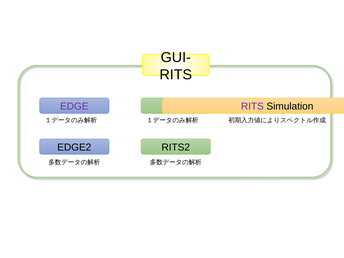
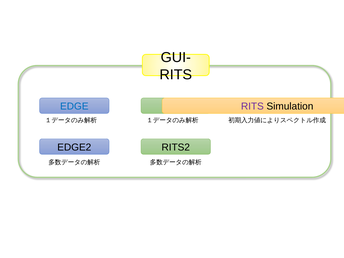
EDGE colour: purple -> blue
